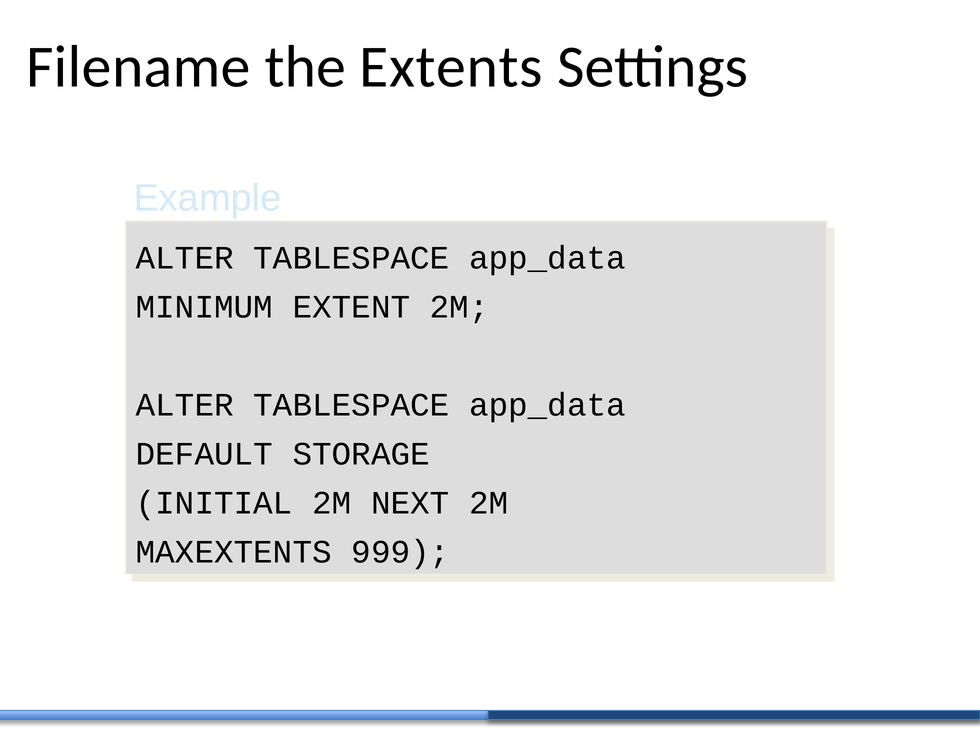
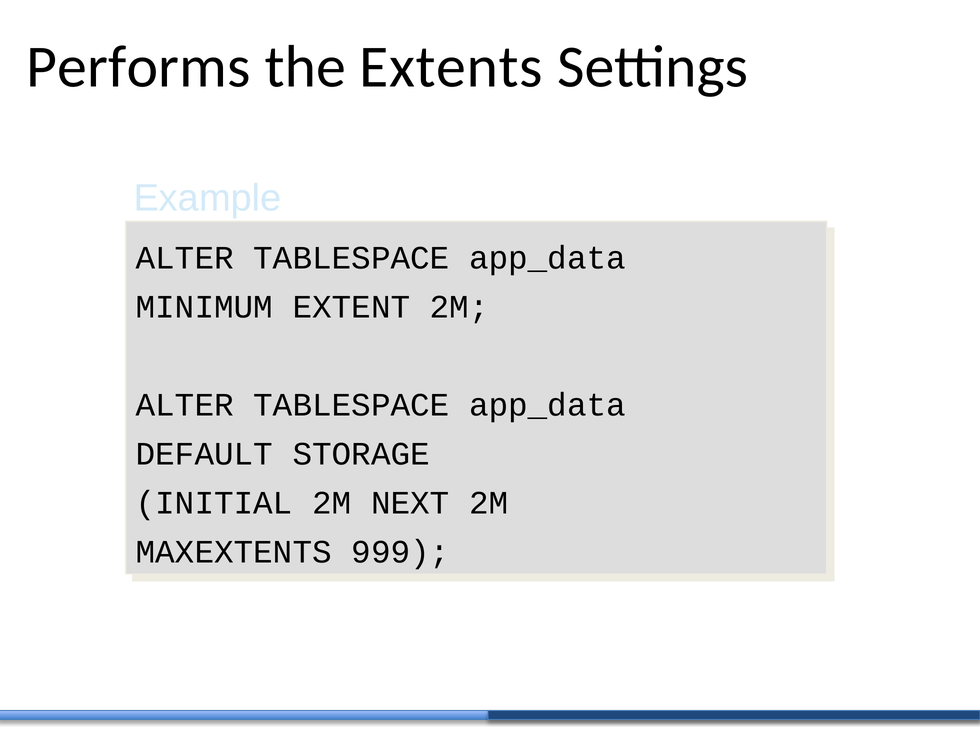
Filename: Filename -> Performs
